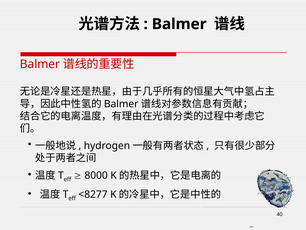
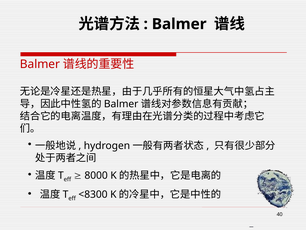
<8277: <8277 -> <8300
